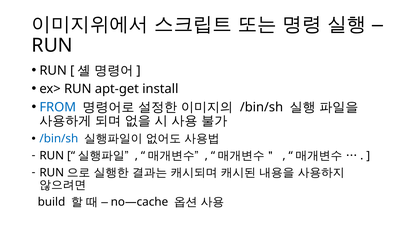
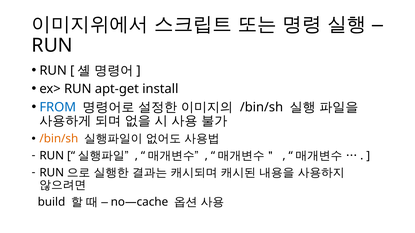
/bin/sh at (59, 139) colour: blue -> orange
